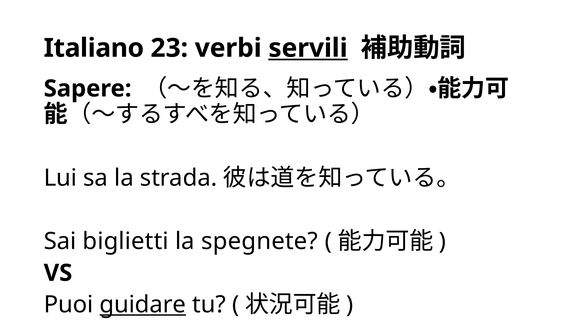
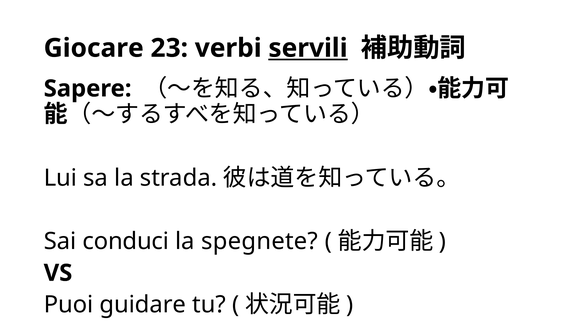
Italiano: Italiano -> Giocare
biglietti: biglietti -> conduci
guidare underline: present -> none
